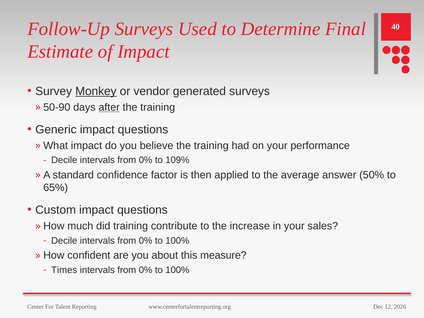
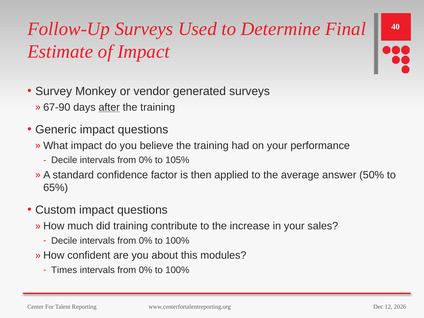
Monkey underline: present -> none
50-90: 50-90 -> 67-90
109%: 109% -> 105%
measure: measure -> modules
